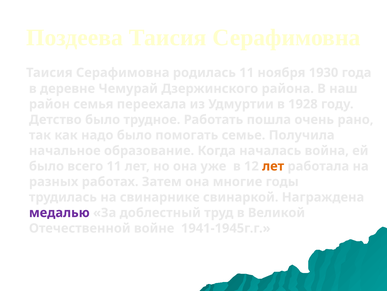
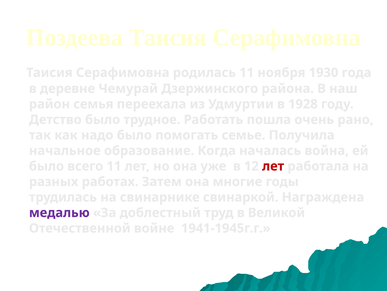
лет at (273, 166) colour: orange -> red
